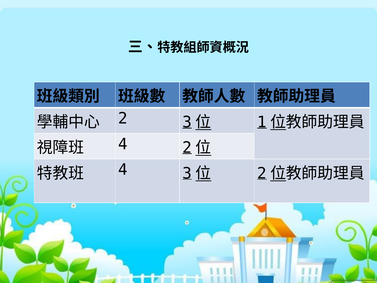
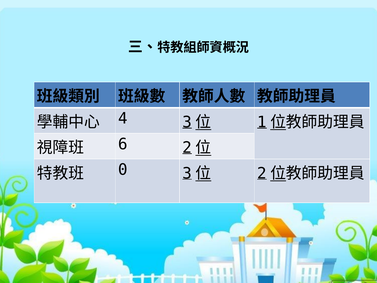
2: 2 -> 4
4 at (123, 144): 4 -> 6
4 at (123, 170): 4 -> 0
